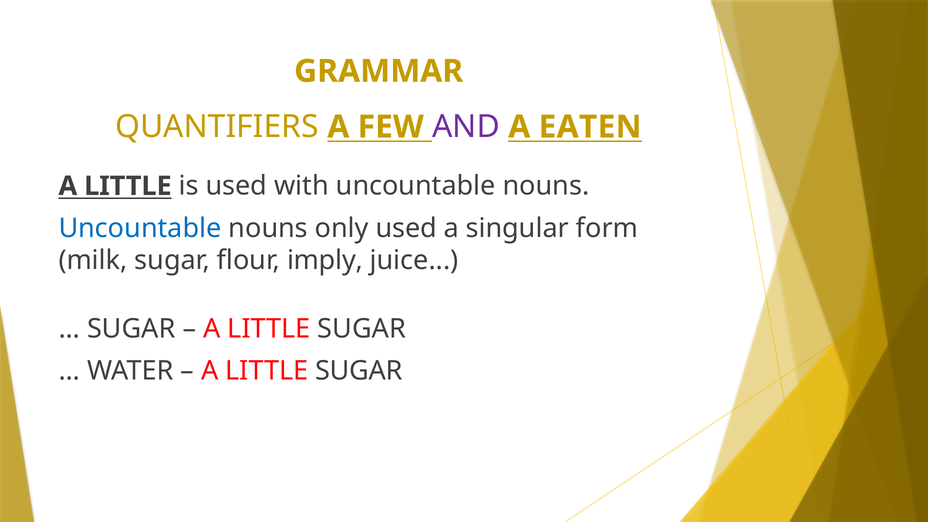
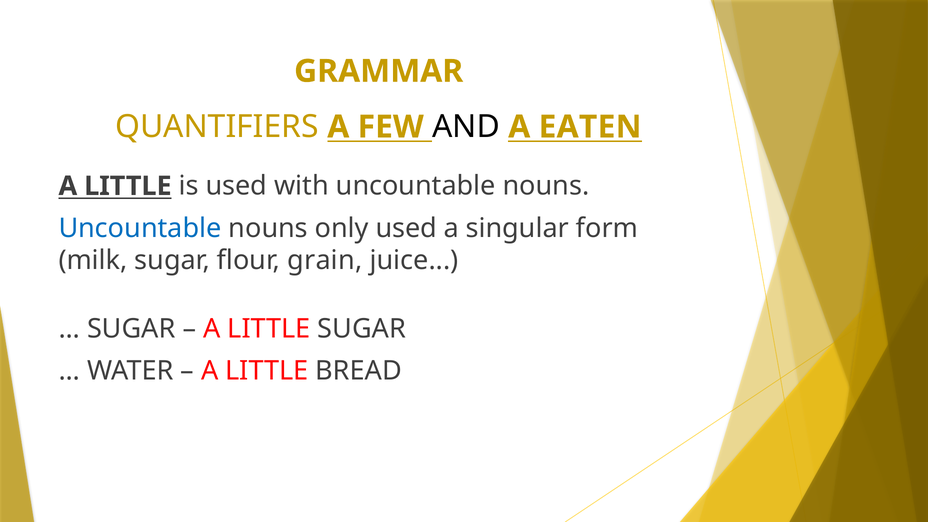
AND colour: purple -> black
imply: imply -> grain
SUGAR at (359, 371): SUGAR -> BREAD
